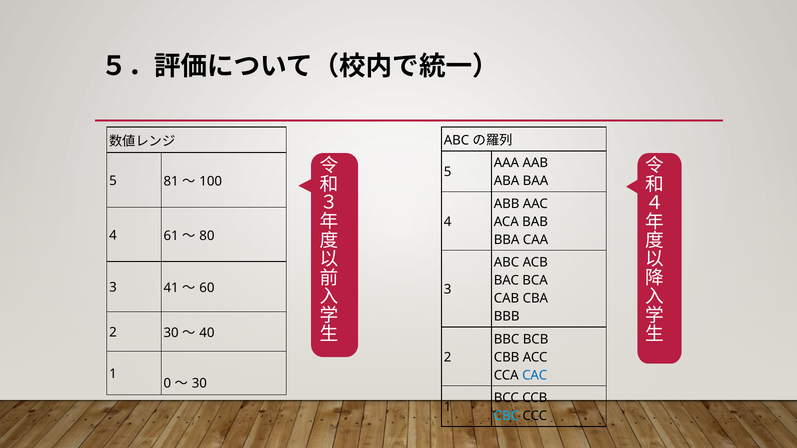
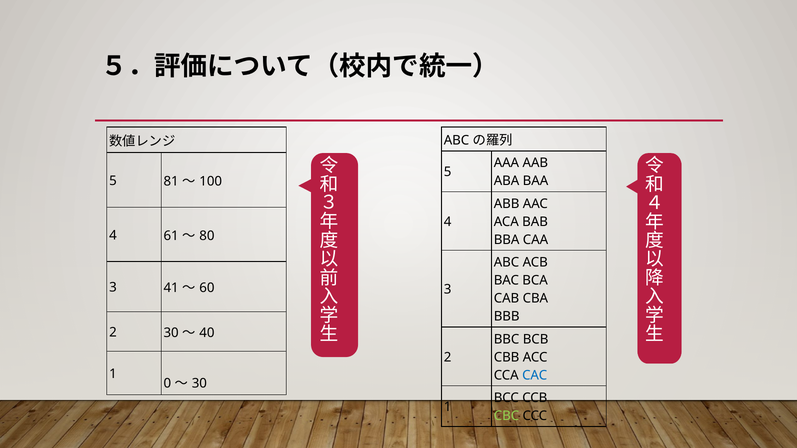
CBC colour: light blue -> light green
